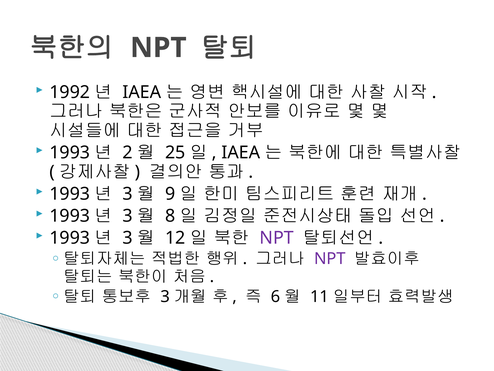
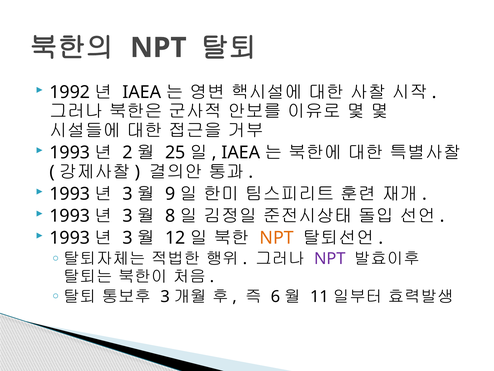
NPT at (277, 238) colour: purple -> orange
